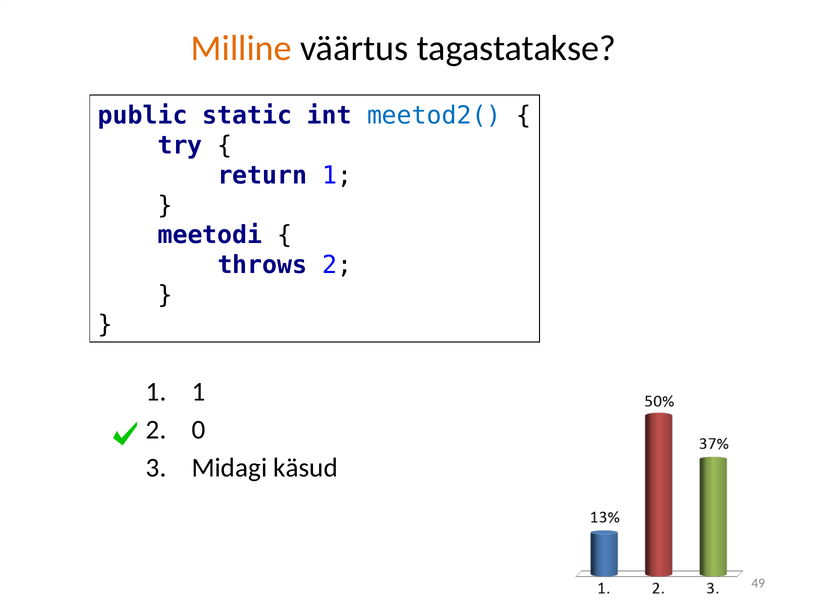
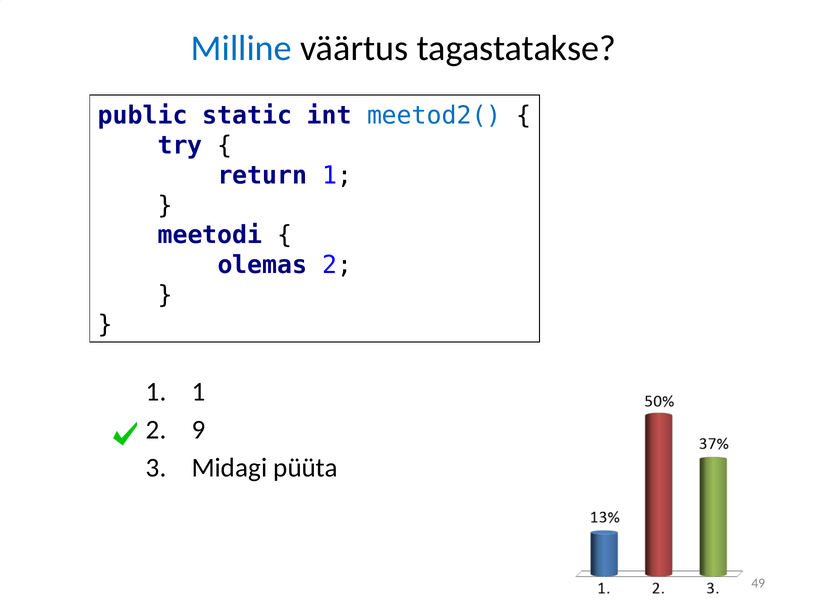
Milline colour: orange -> blue
throws: throws -> olemas
0: 0 -> 9
käsud: käsud -> püüta
